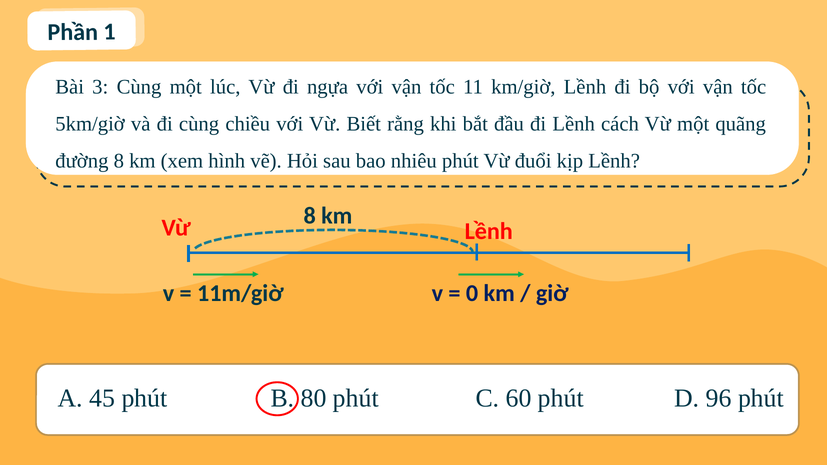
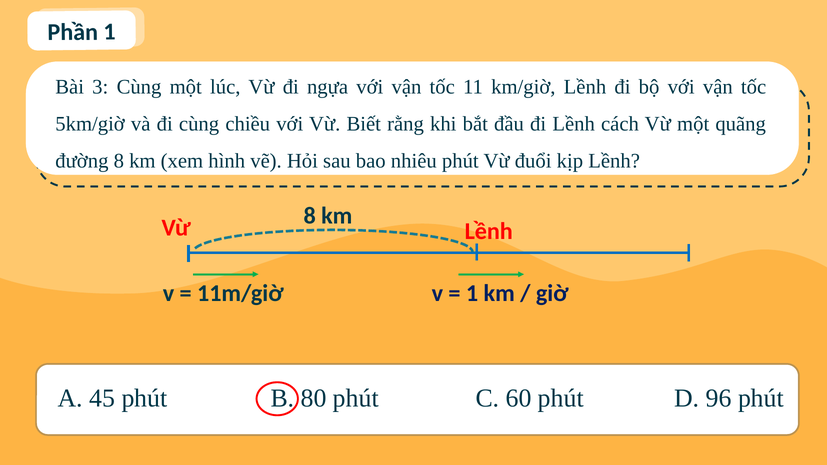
0 at (472, 294): 0 -> 1
